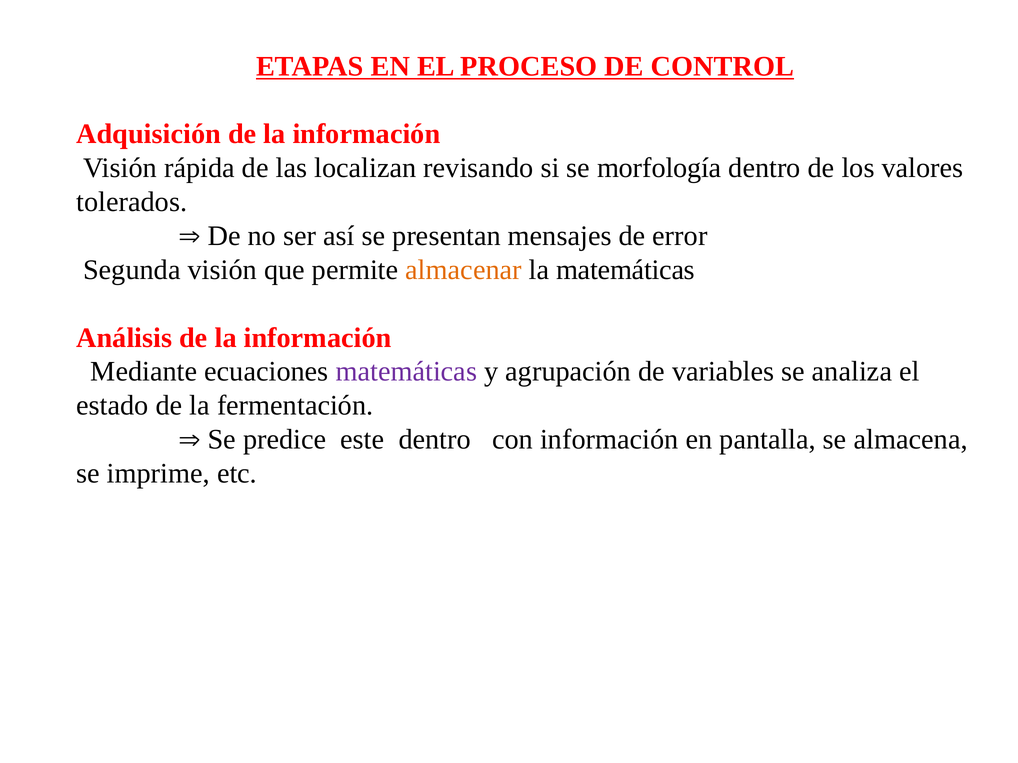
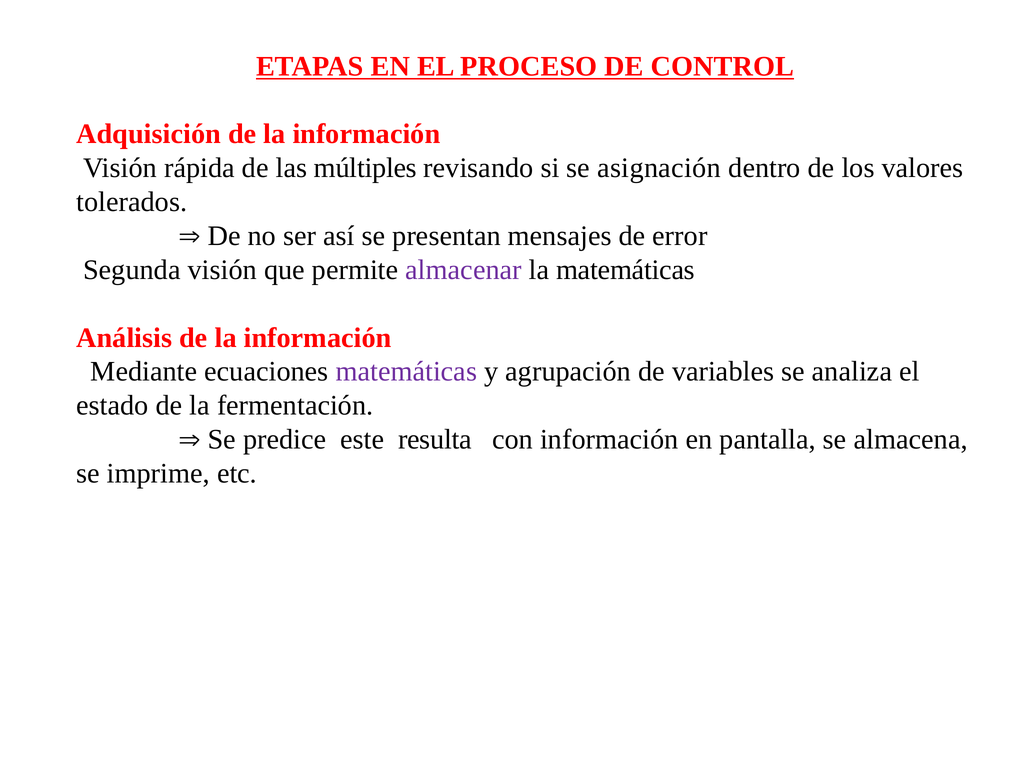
localizan: localizan -> múltiples
morfología: morfología -> asignación
almacenar colour: orange -> purple
este dentro: dentro -> resulta
